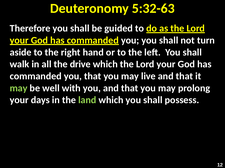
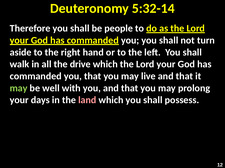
5:32-63: 5:32-63 -> 5:32-14
guided: guided -> people
land colour: light green -> pink
